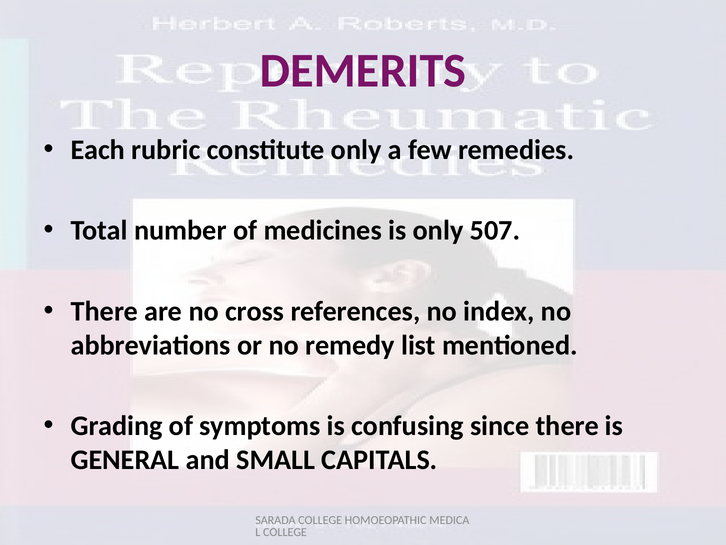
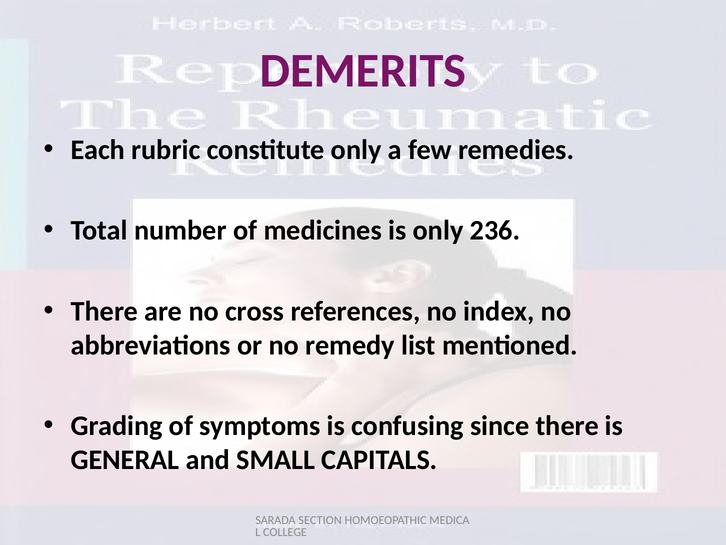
507: 507 -> 236
SARADA COLLEGE: COLLEGE -> SECTION
